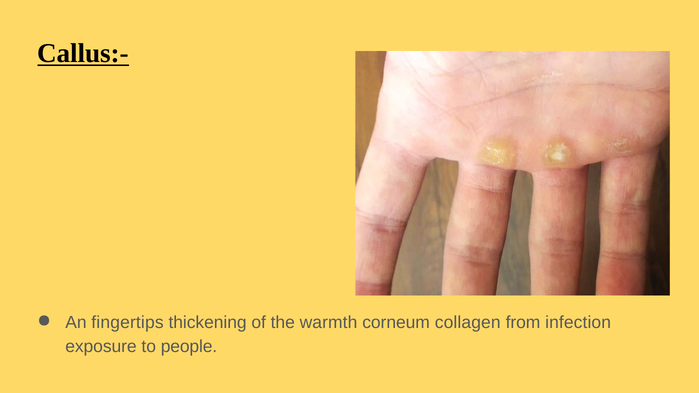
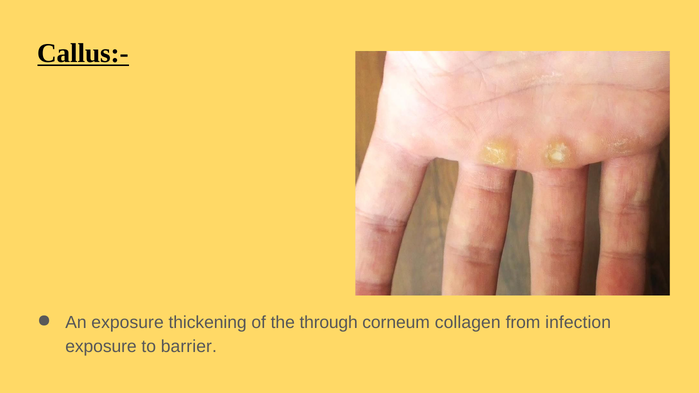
An fingertips: fingertips -> exposure
warmth: warmth -> through
people: people -> barrier
